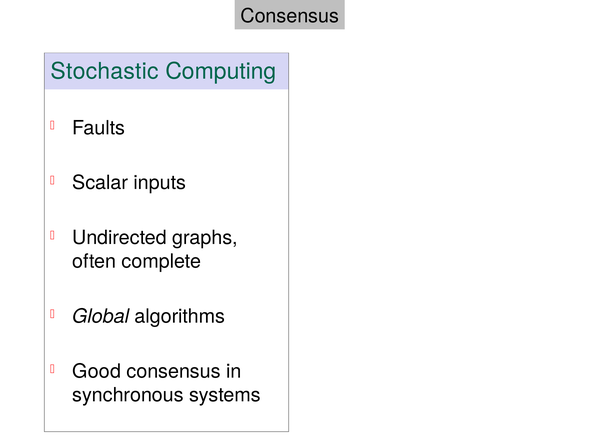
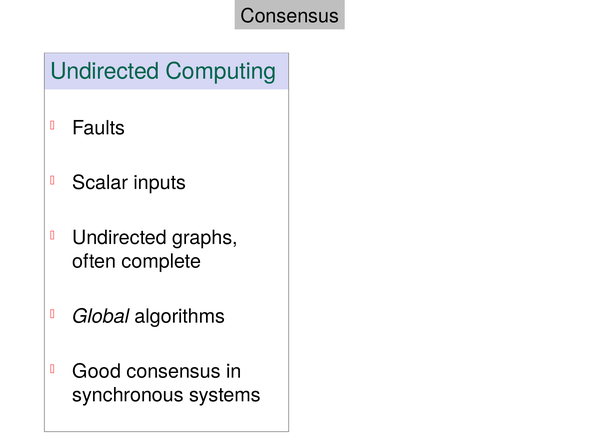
Stochastic at (105, 71): Stochastic -> Undirected
